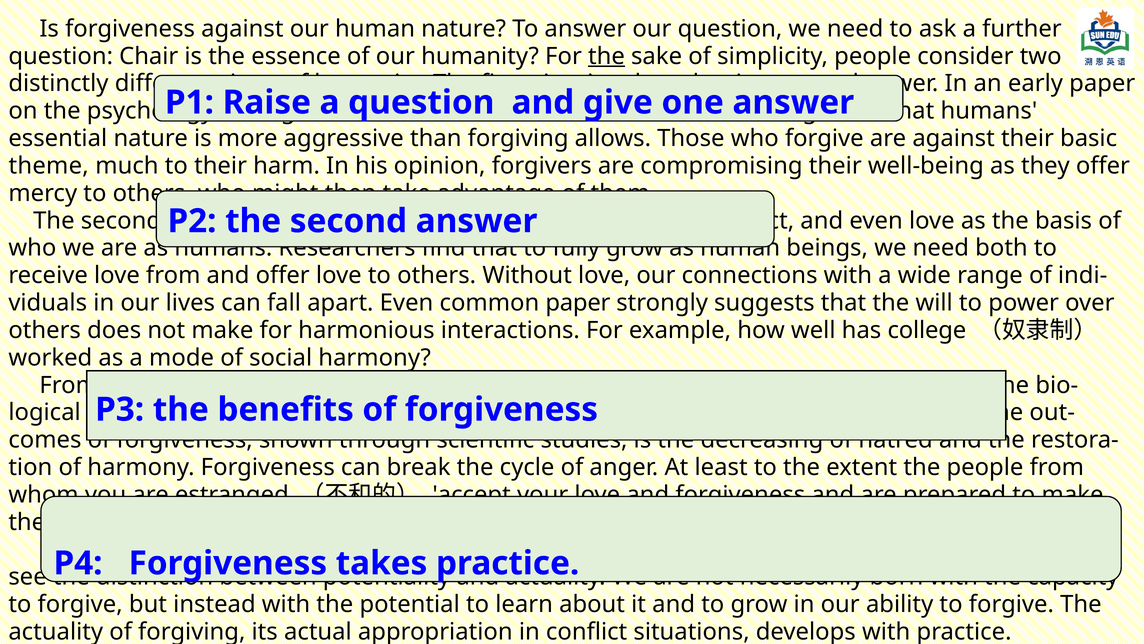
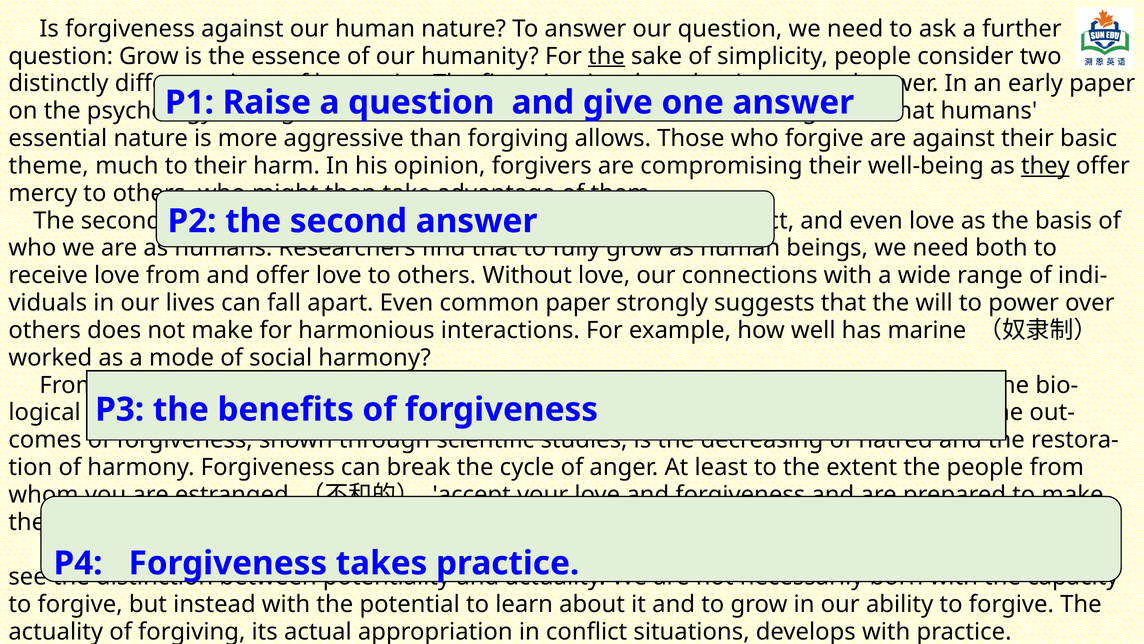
question Chair: Chair -> Grow
they underline: none -> present
college: college -> marine
